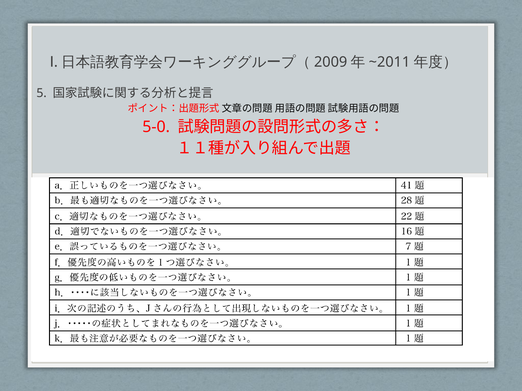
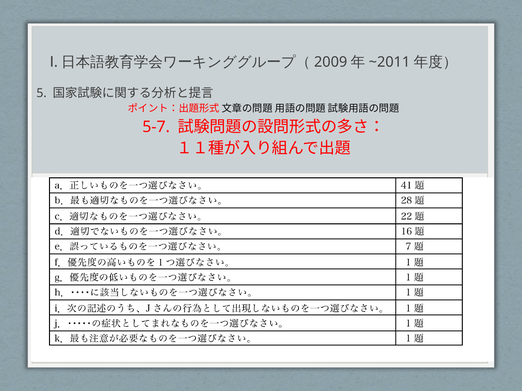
5-0: 5-0 -> 5-7
